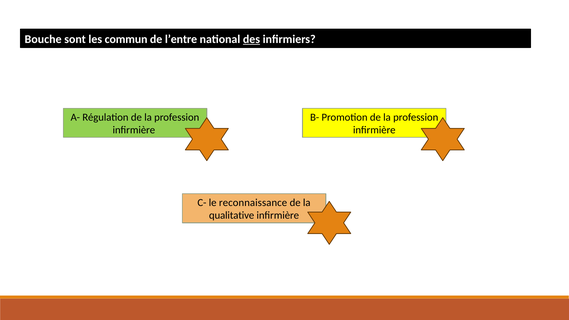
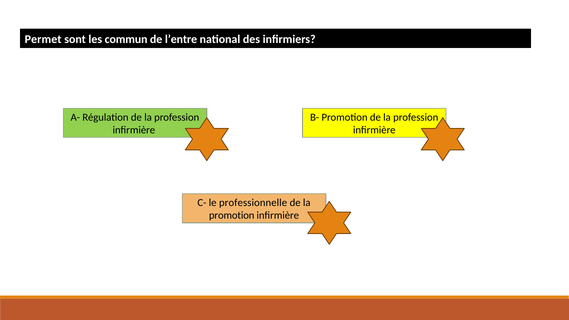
Bouche: Bouche -> Permet
des underline: present -> none
reconnaissance: reconnaissance -> professionnelle
qualitative at (232, 215): qualitative -> promotion
